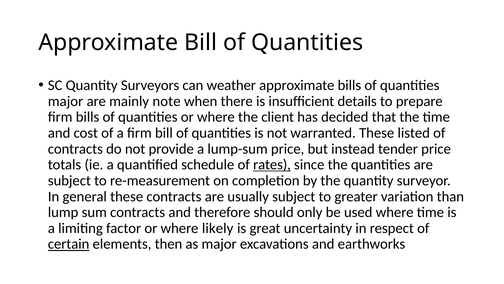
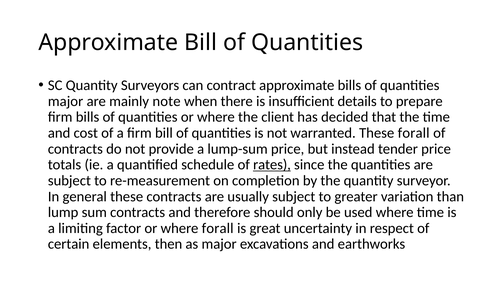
weather: weather -> contract
These listed: listed -> forall
where likely: likely -> forall
certain underline: present -> none
